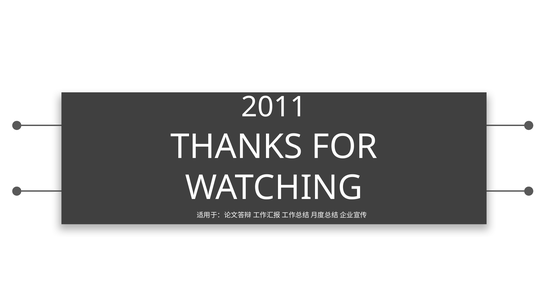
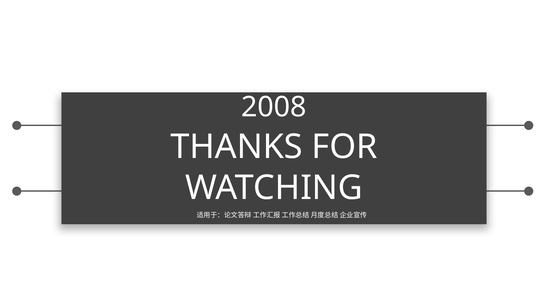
2011: 2011 -> 2008
